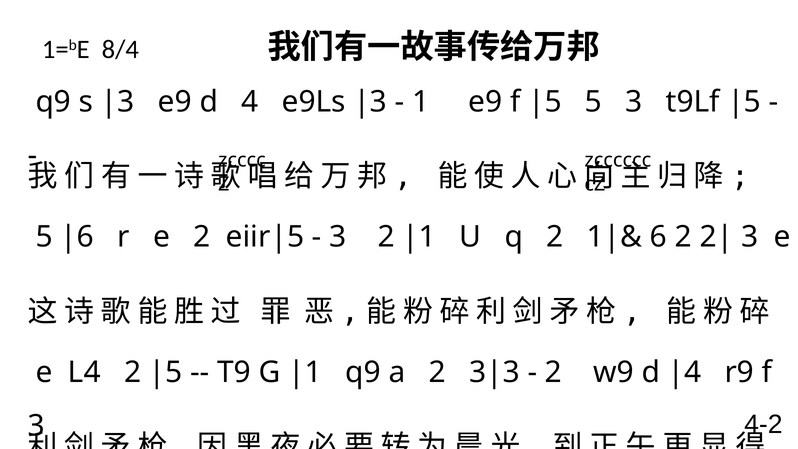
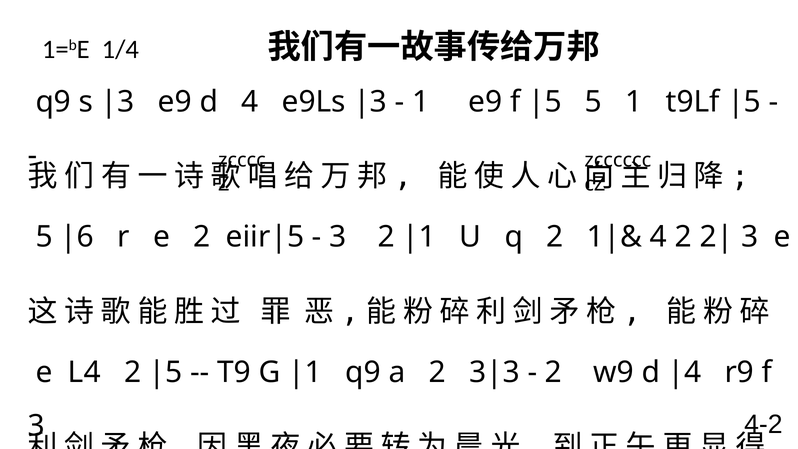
8/4: 8/4 -> 1/4
5 3: 3 -> 1
6 at (659, 237): 6 -> 4
